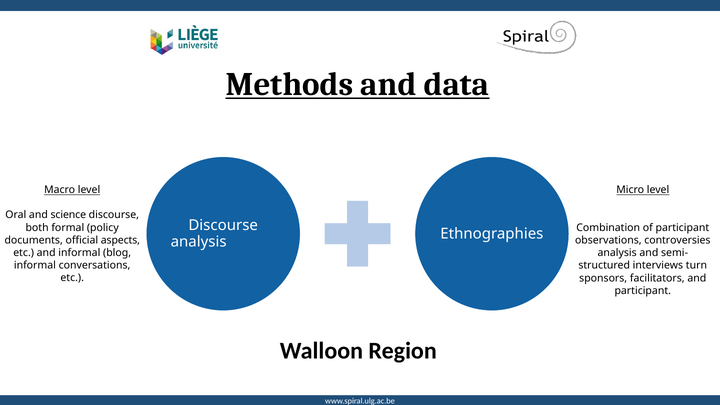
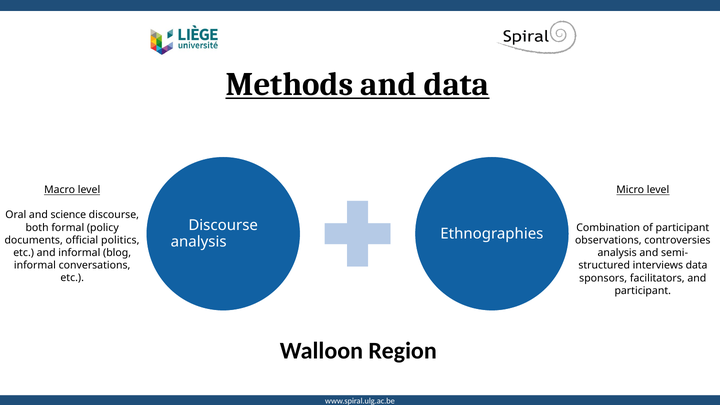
aspects: aspects -> politics
interviews turn: turn -> data
